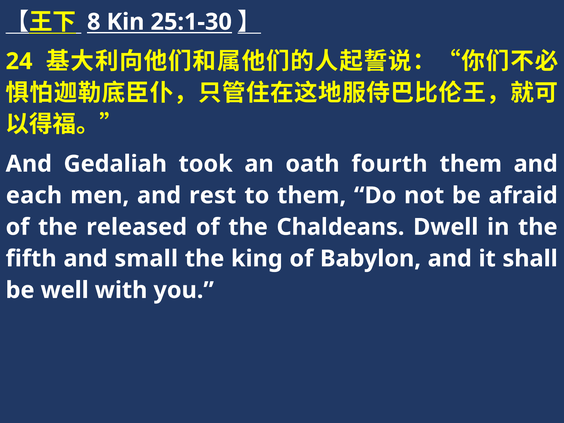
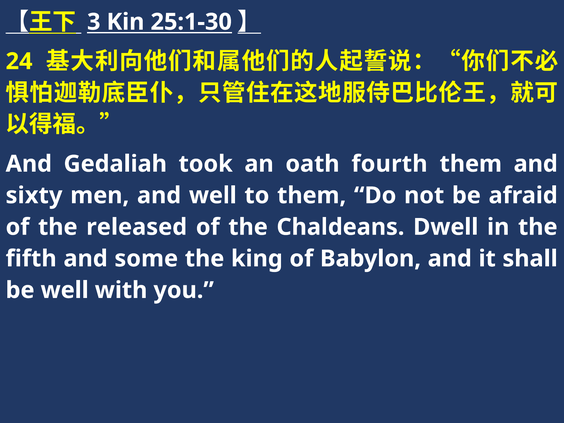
8: 8 -> 3
each: each -> sixty
and rest: rest -> well
small: small -> some
